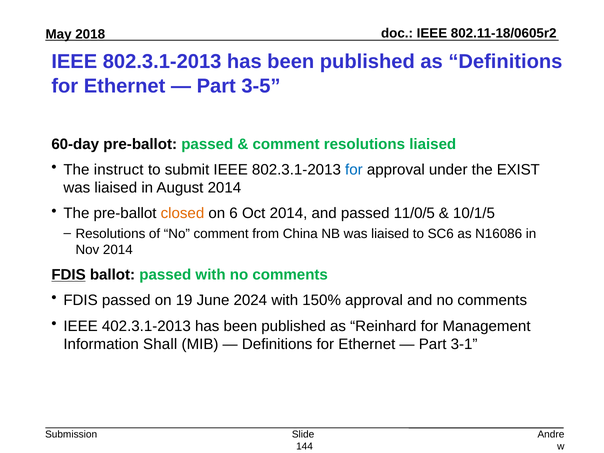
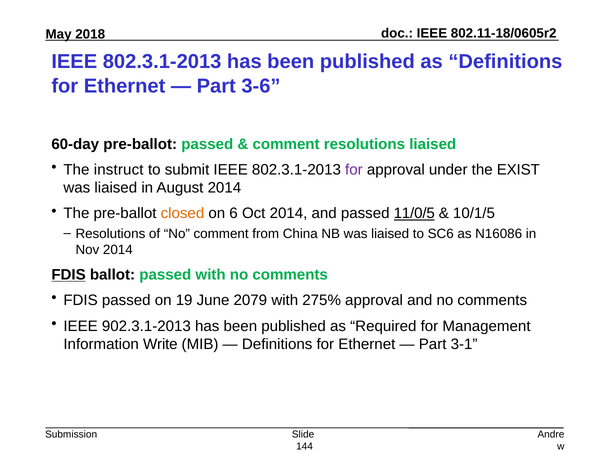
3-5: 3-5 -> 3-6
for at (354, 170) colour: blue -> purple
11/0/5 underline: none -> present
2024: 2024 -> 2079
150%: 150% -> 275%
402.3.1-2013: 402.3.1-2013 -> 902.3.1-2013
Reinhard: Reinhard -> Required
Shall: Shall -> Write
